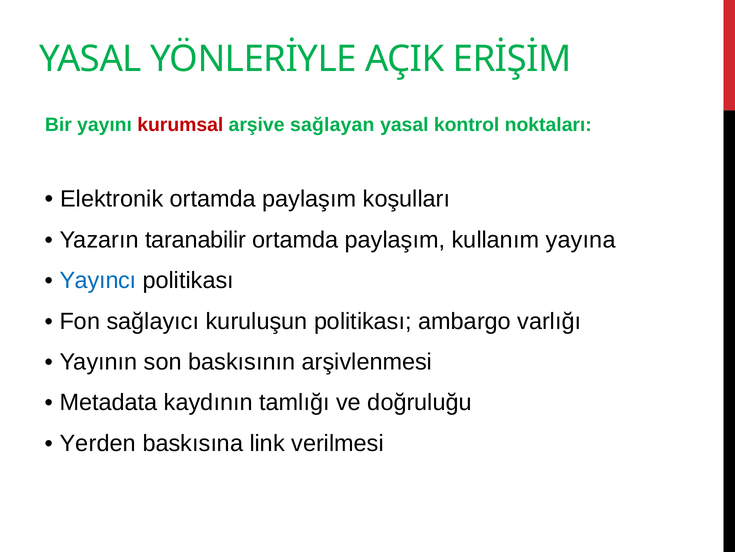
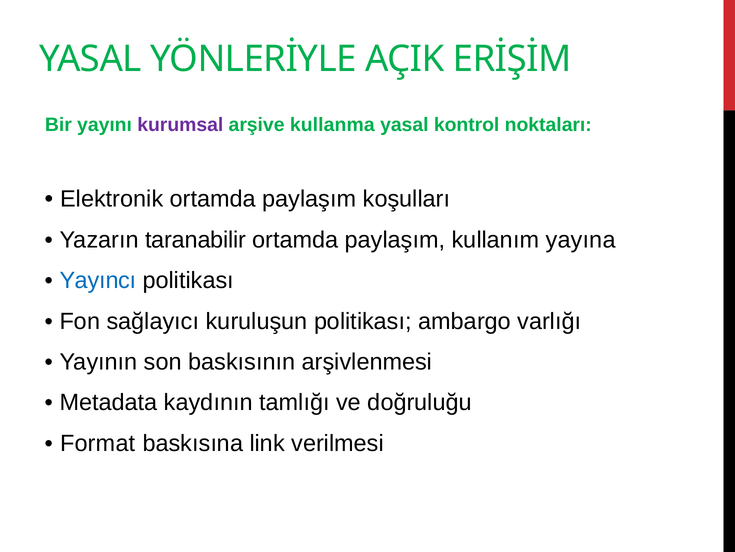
kurumsal colour: red -> purple
sağlayan: sağlayan -> kullanma
Yerden: Yerden -> Format
